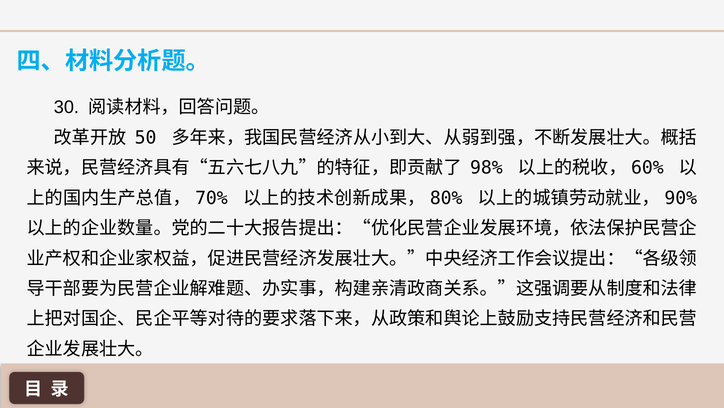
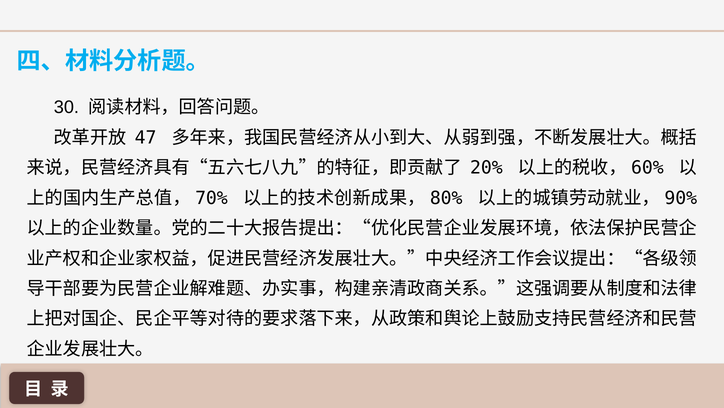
50: 50 -> 47
98%: 98% -> 20%
